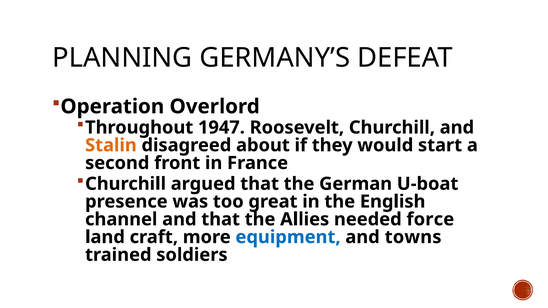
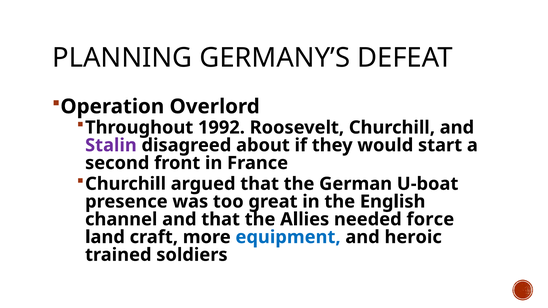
1947: 1947 -> 1992
Stalin colour: orange -> purple
towns: towns -> heroic
